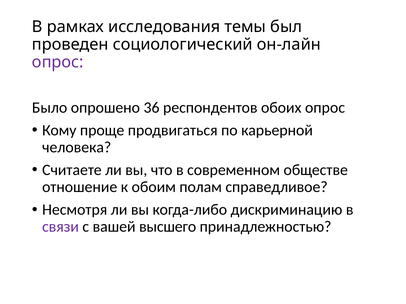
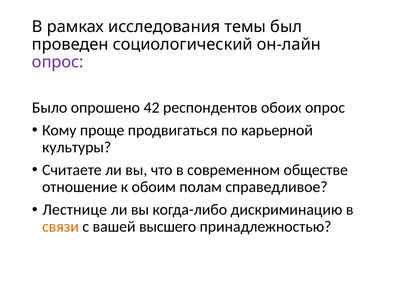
36: 36 -> 42
человека: человека -> культуры
Несмотря: Несмотря -> Лестнице
связи colour: purple -> orange
